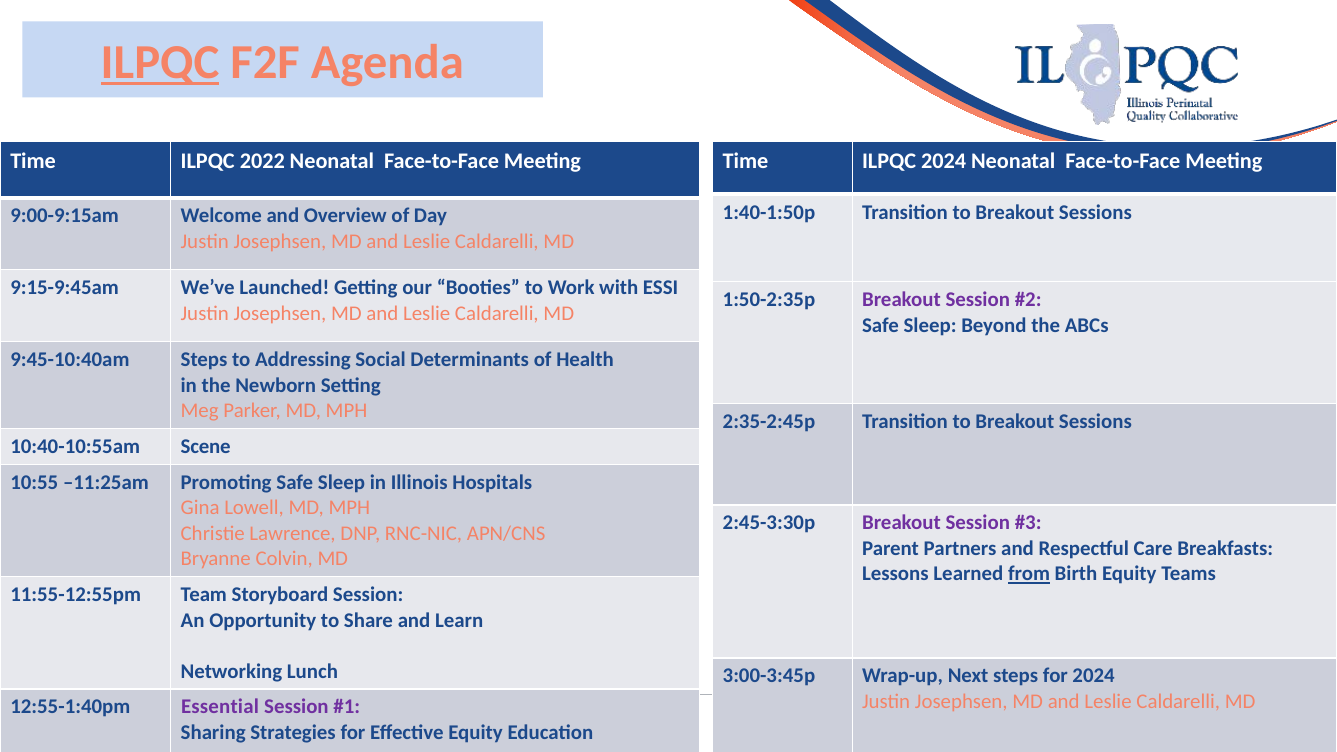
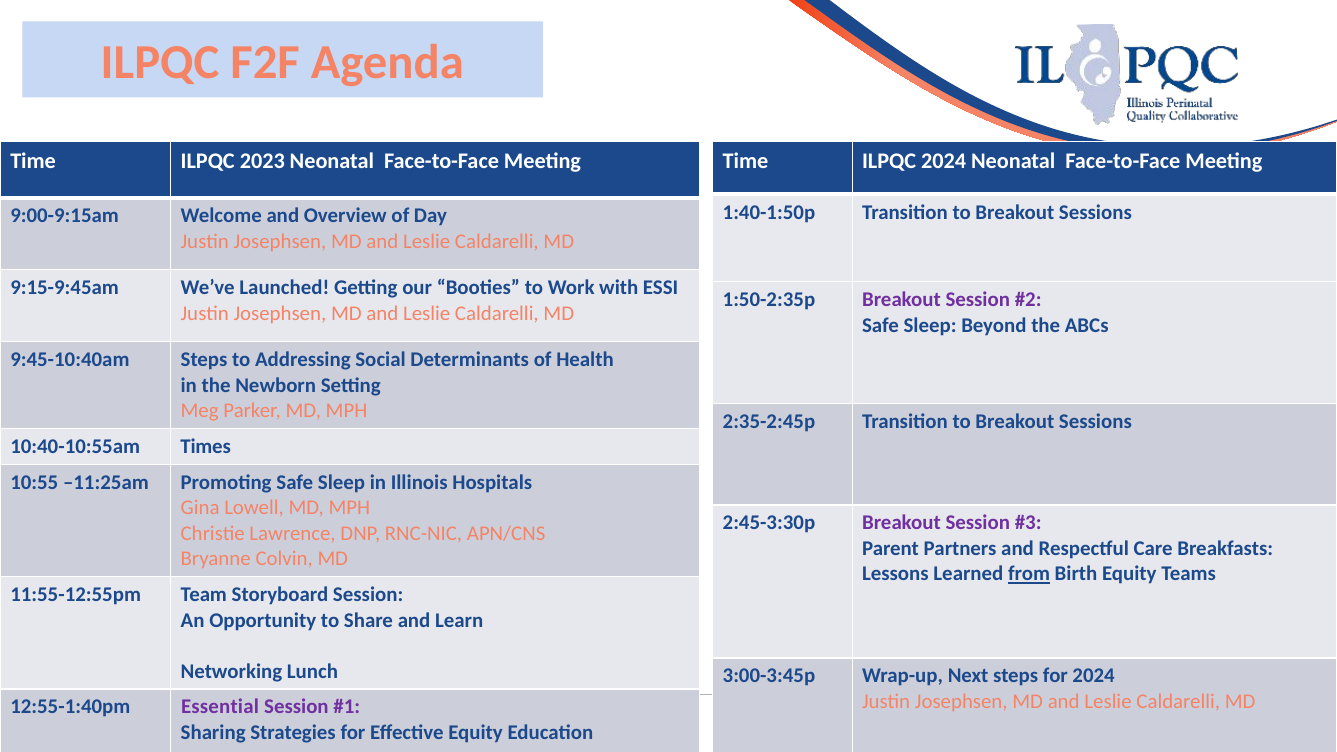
ILPQC at (160, 63) underline: present -> none
2022: 2022 -> 2023
Scene: Scene -> Times
